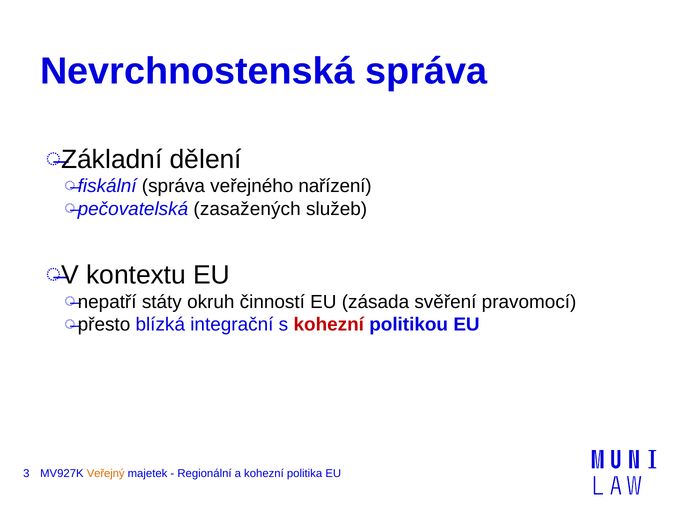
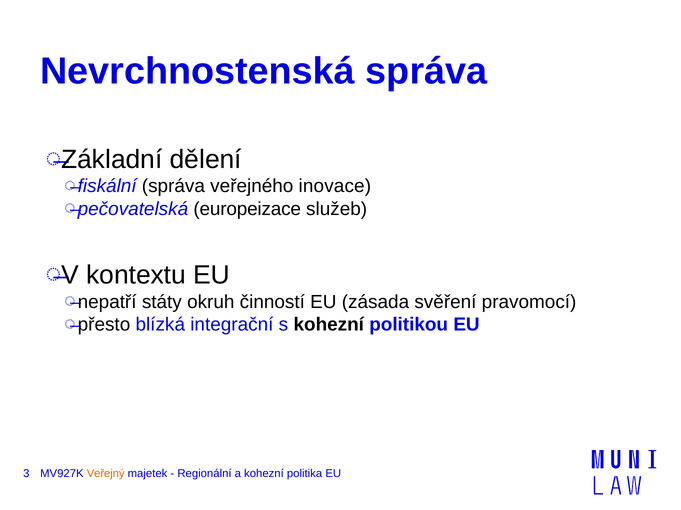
nařízení: nařízení -> inovace
zasažených: zasažených -> europeizace
kohezní at (329, 325) colour: red -> black
